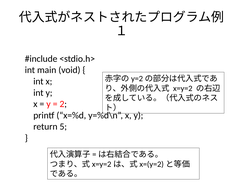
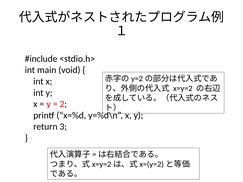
5: 5 -> 3
